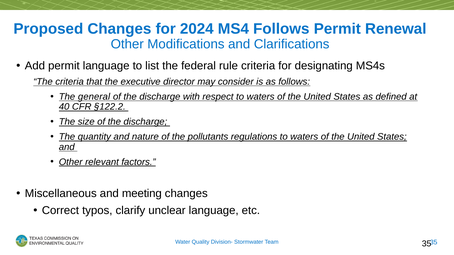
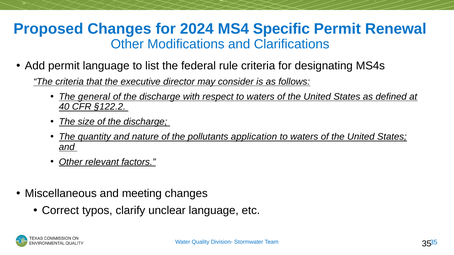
MS4 Follows: Follows -> Specific
regulations: regulations -> application
